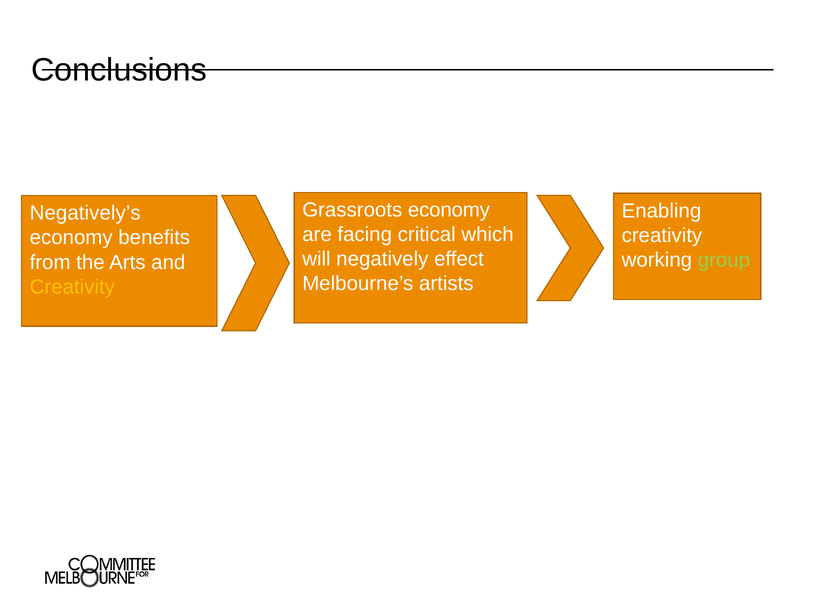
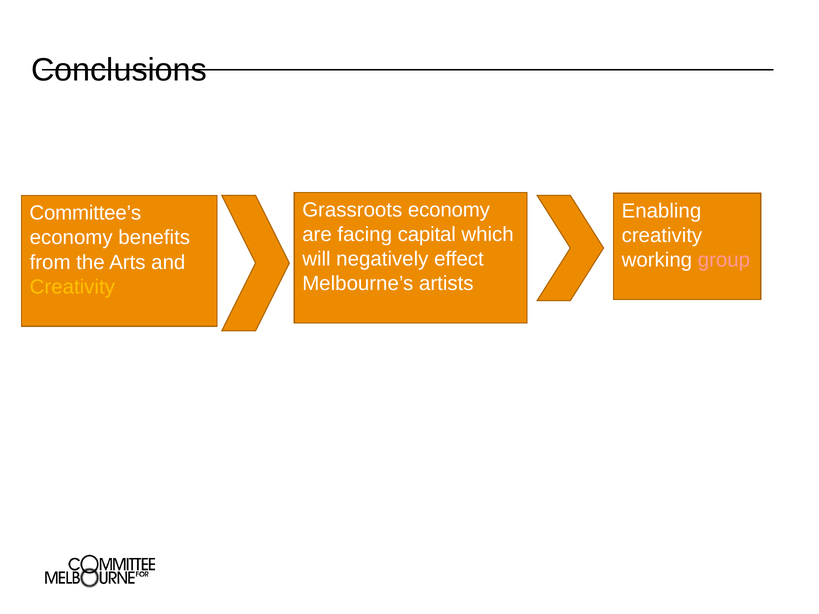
Negatively’s: Negatively’s -> Committee’s
critical: critical -> capital
group colour: light green -> pink
